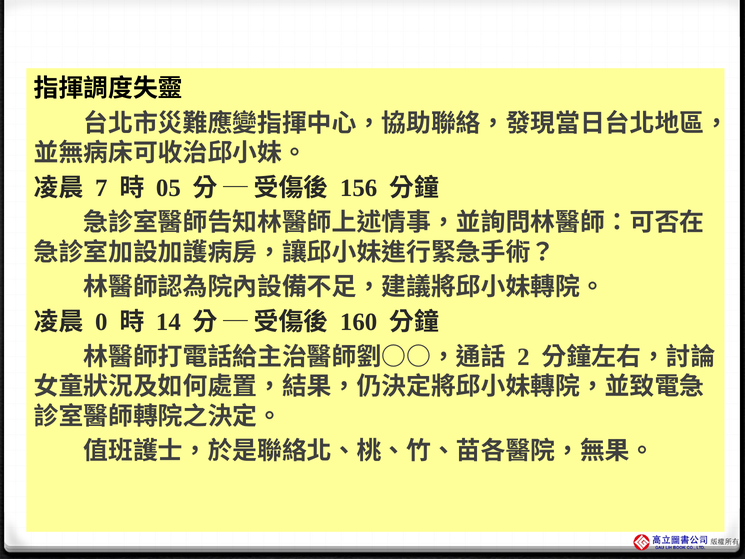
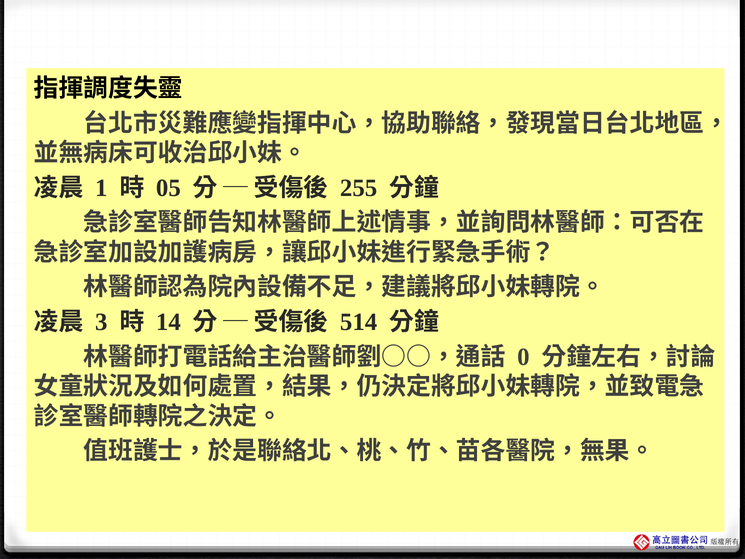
7: 7 -> 1
156: 156 -> 255
0: 0 -> 3
160: 160 -> 514
2: 2 -> 0
